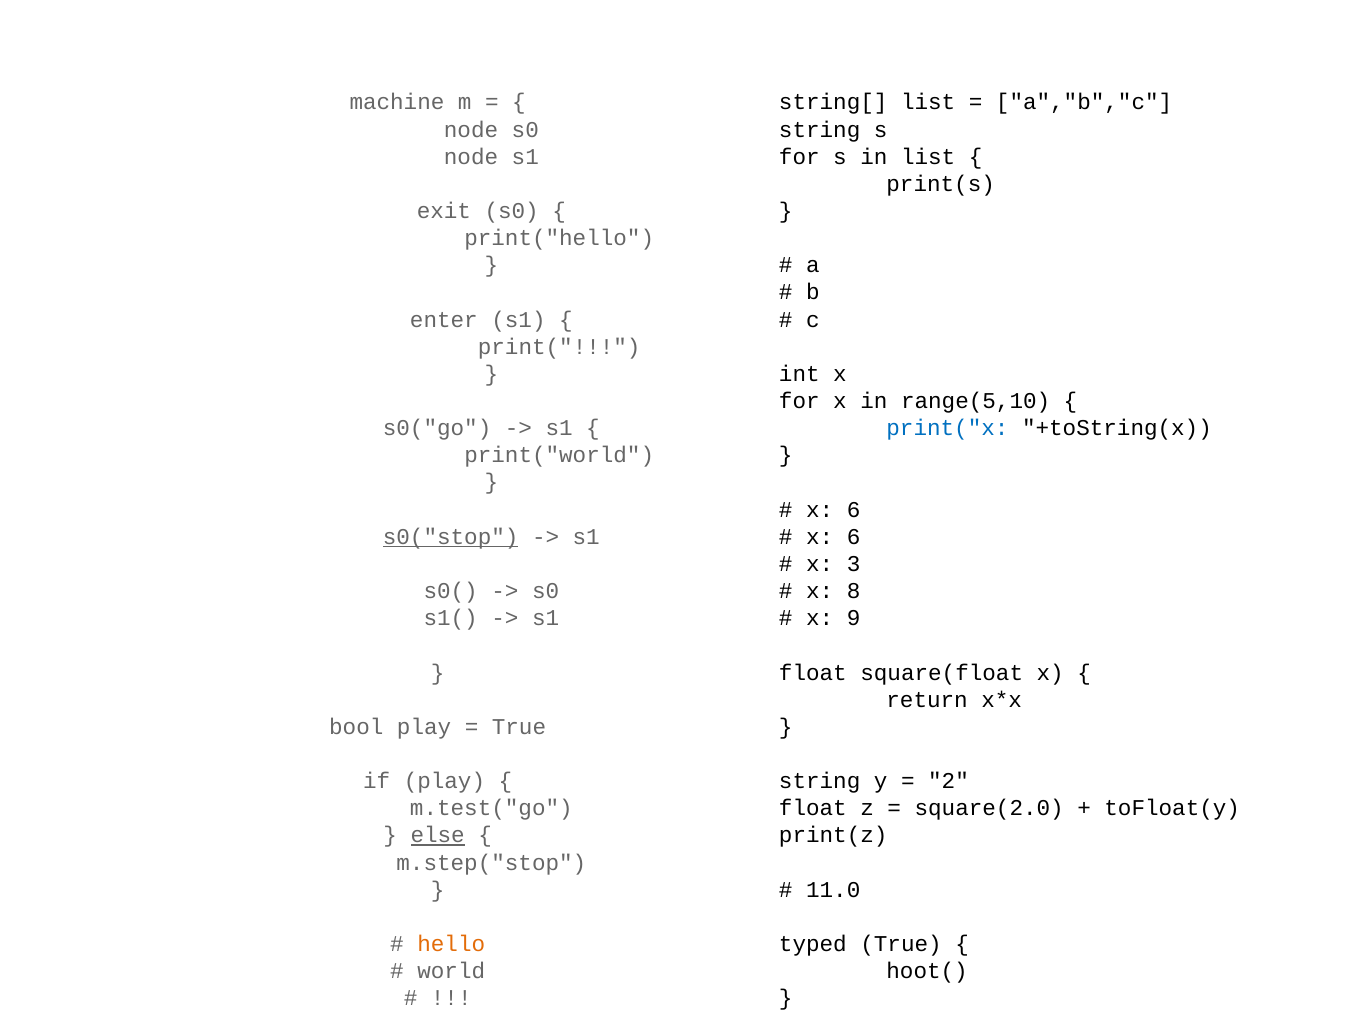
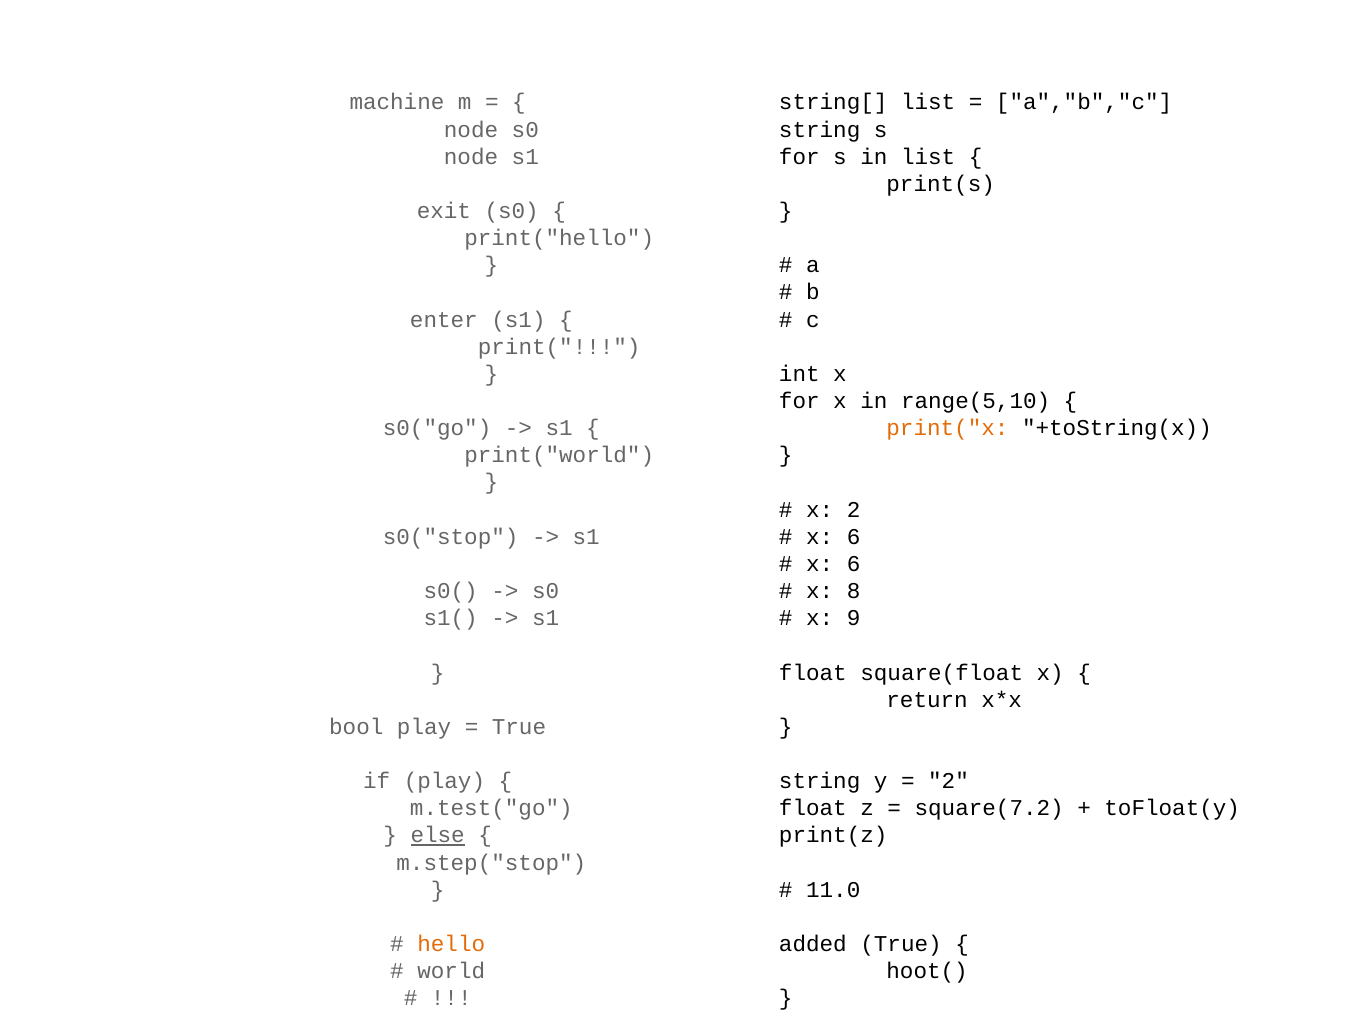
print("x colour: blue -> orange
6 at (854, 510): 6 -> 2
s0("stop underline: present -> none
3 at (854, 564): 3 -> 6
square(2.0: square(2.0 -> square(7.2
typed: typed -> added
